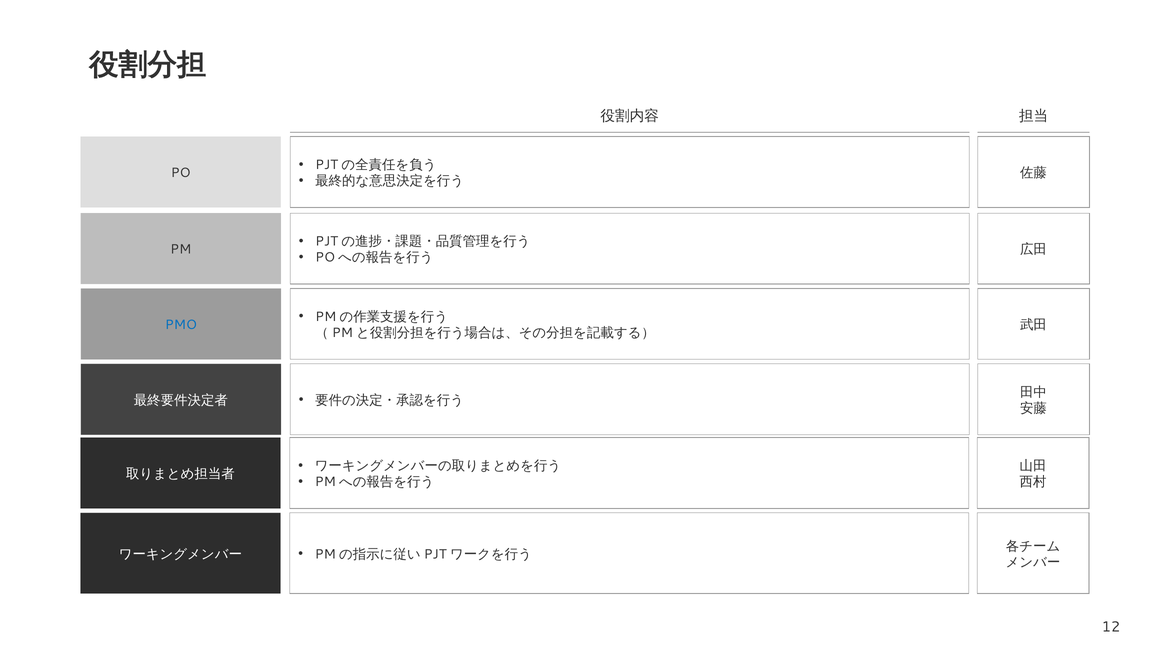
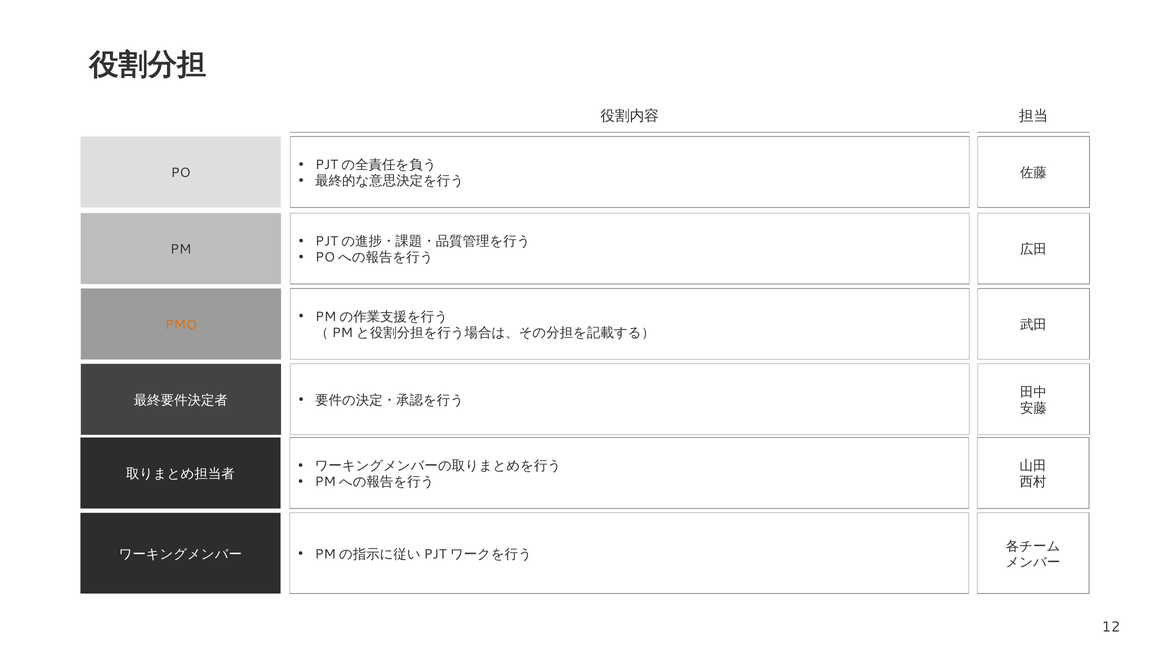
PMO colour: blue -> orange
